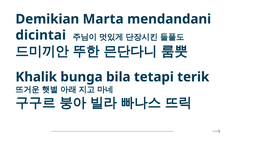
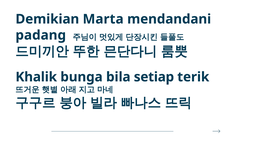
dicintai: dicintai -> padang
tetapi: tetapi -> setiap
